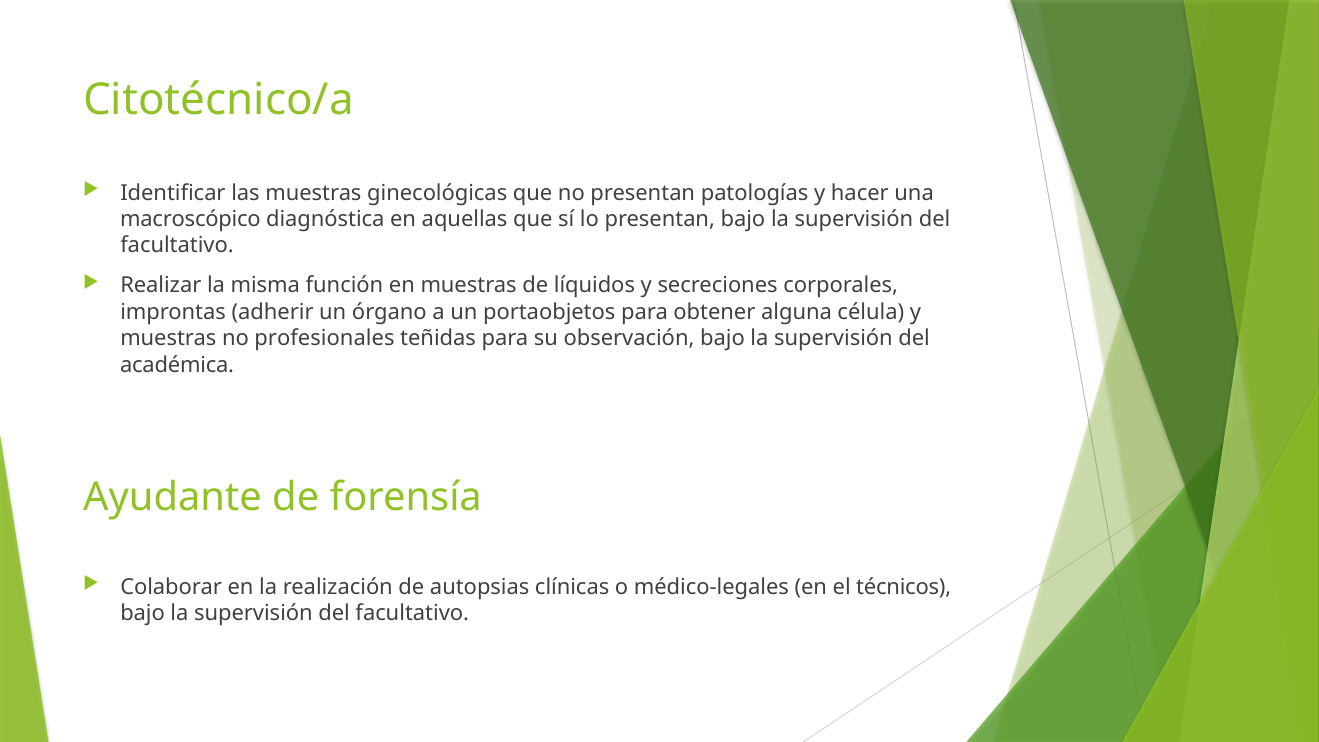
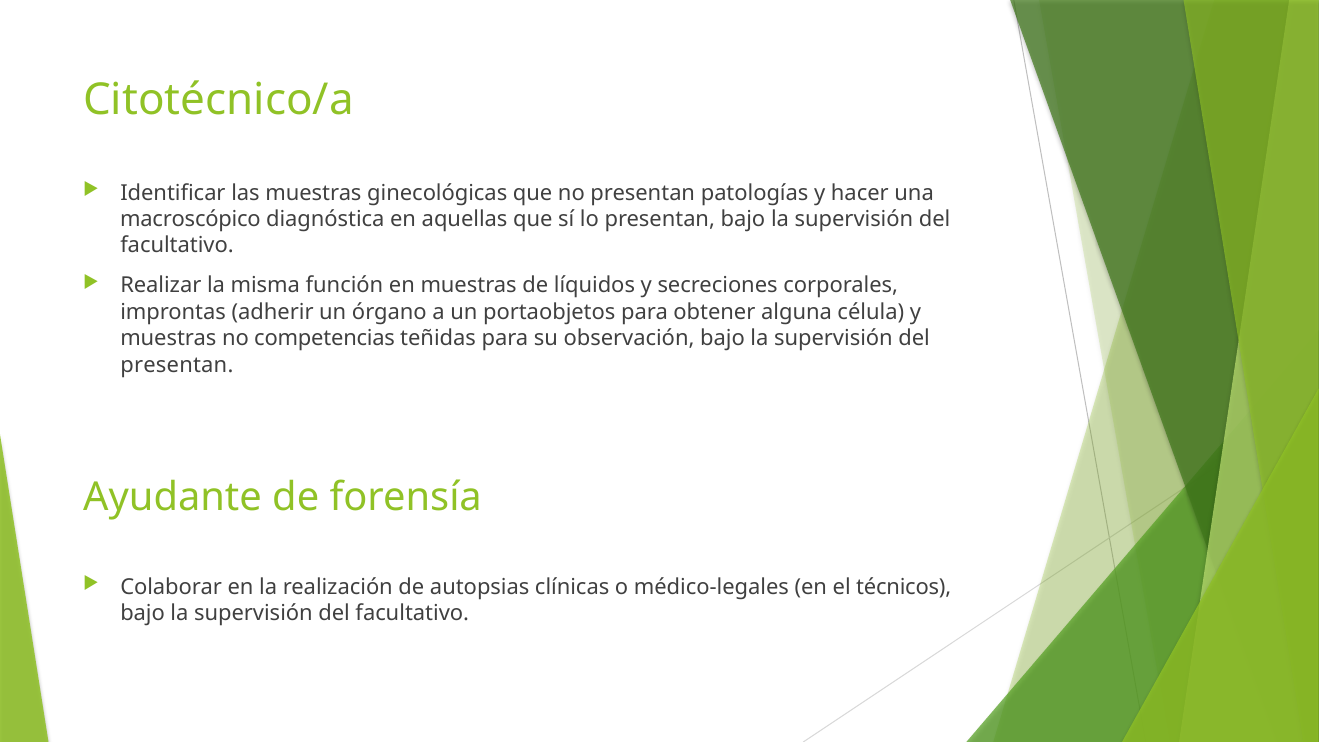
profesionales: profesionales -> competencias
académica at (177, 365): académica -> presentan
